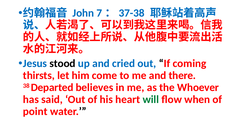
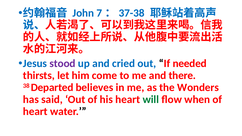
stood colour: black -> purple
coming: coming -> needed
Whoever: Whoever -> Wonders
point at (35, 112): point -> heart
